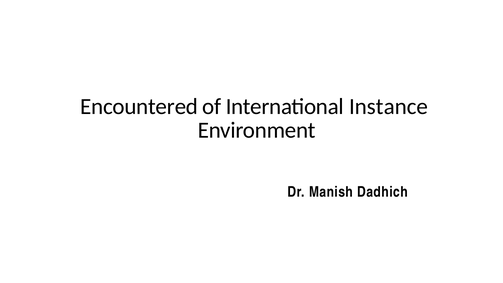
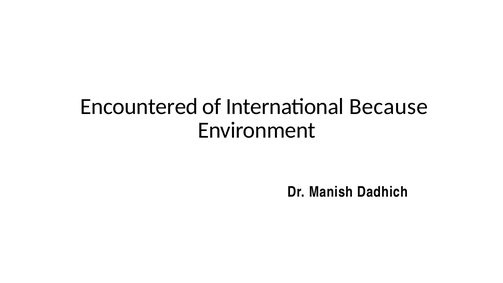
Instance: Instance -> Because
